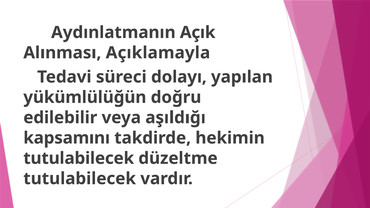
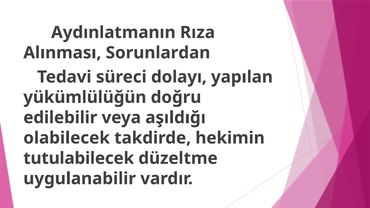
Açık: Açık -> Rıza
Açıklamayla: Açıklamayla -> Sorunlardan
kapsamını: kapsamını -> olabilecek
tutulabilecek at (80, 179): tutulabilecek -> uygulanabilir
